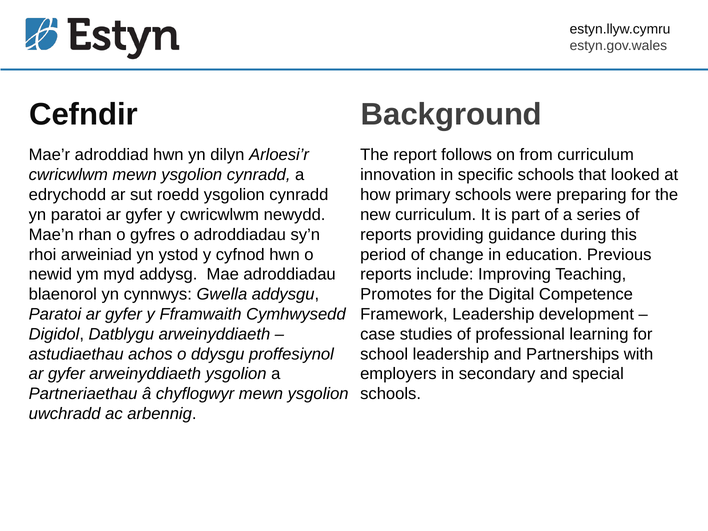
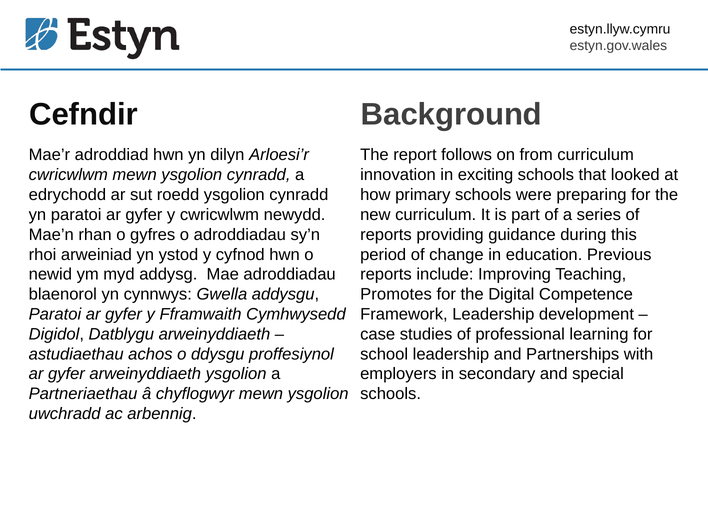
specific: specific -> exciting
